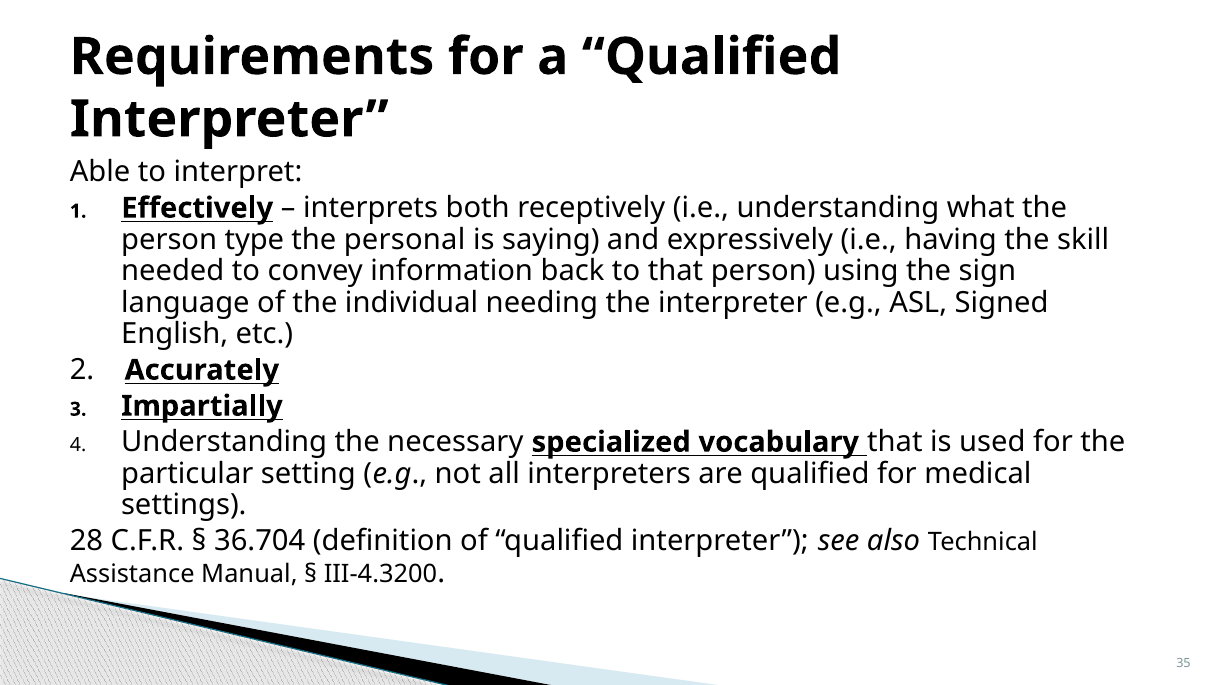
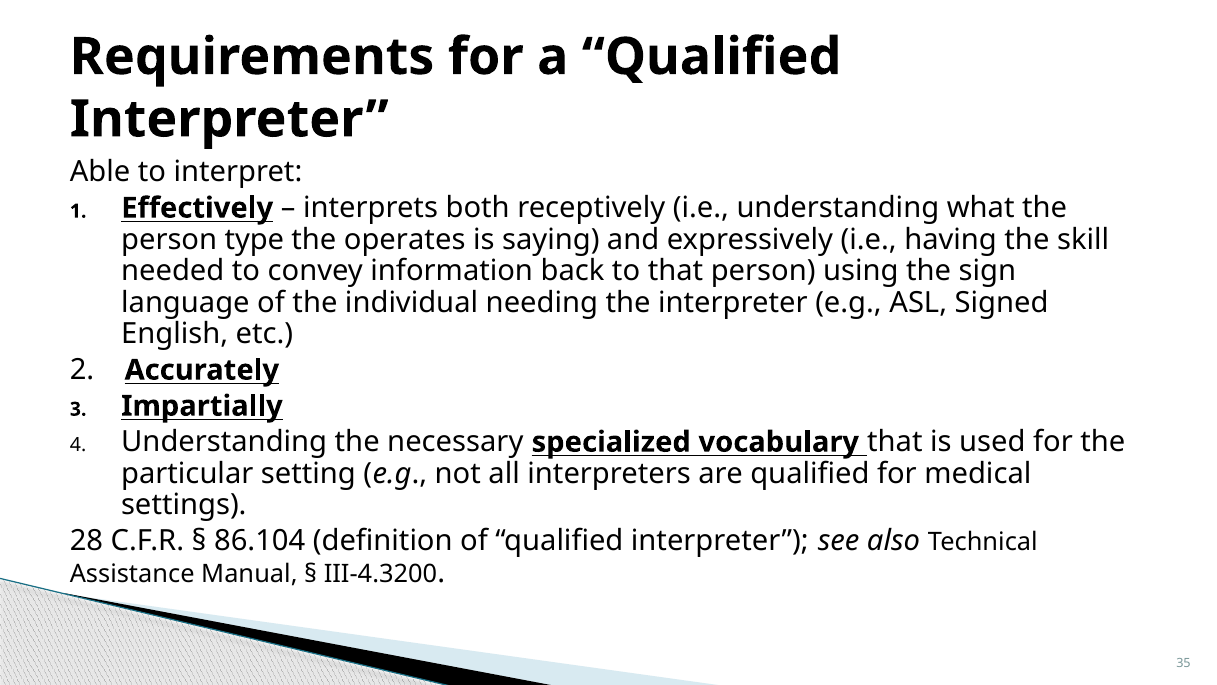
personal: personal -> operates
36.704: 36.704 -> 86.104
